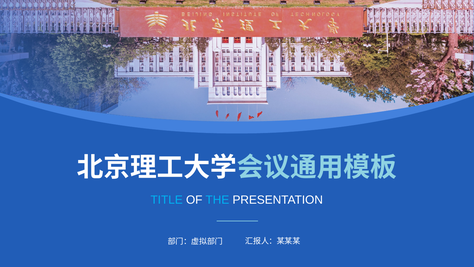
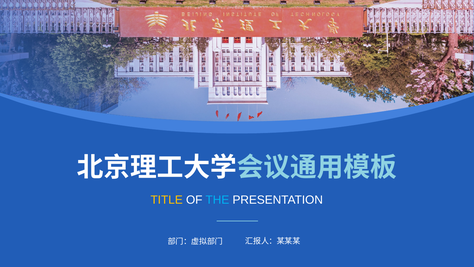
TITLE colour: light blue -> yellow
